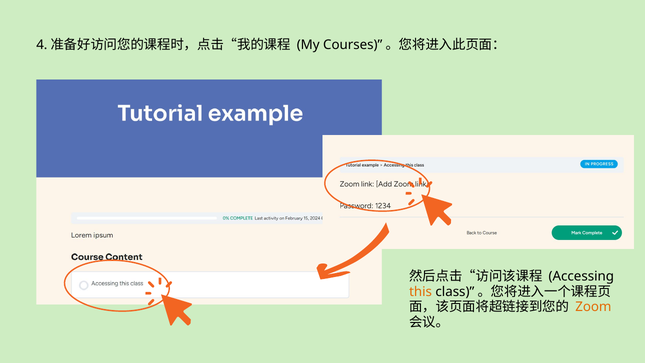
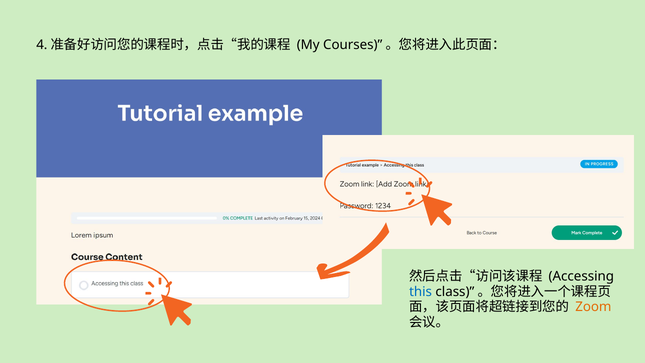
this colour: orange -> blue
